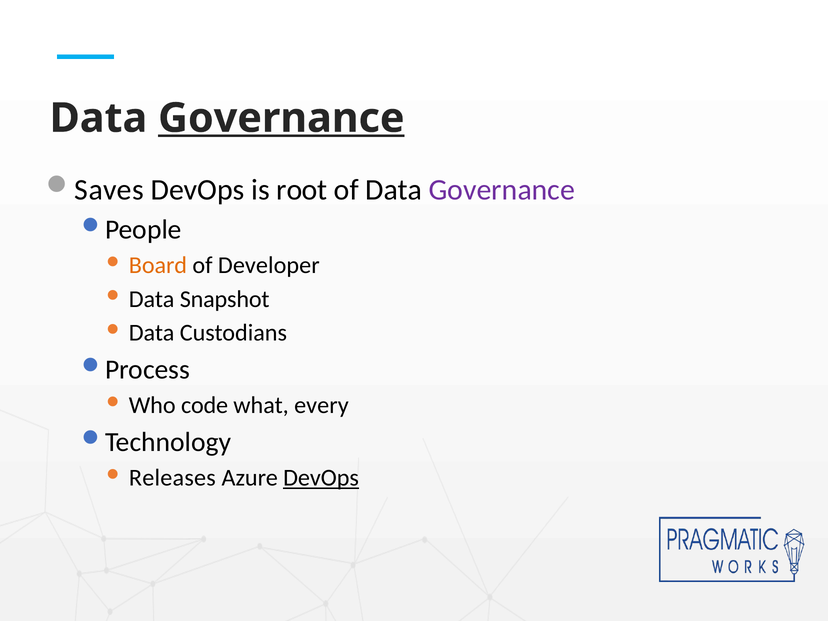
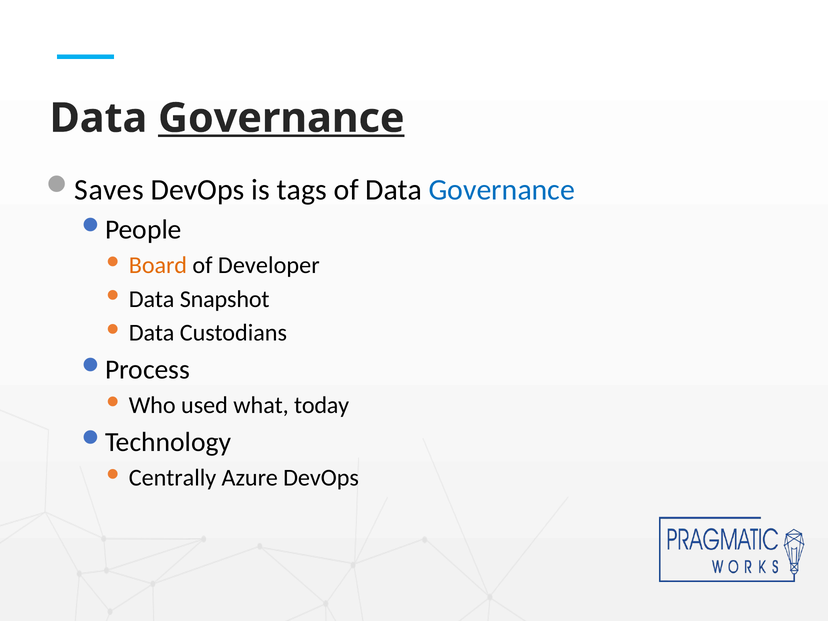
root: root -> tags
Governance at (502, 190) colour: purple -> blue
code: code -> used
every: every -> today
Releases: Releases -> Centrally
DevOps at (321, 478) underline: present -> none
